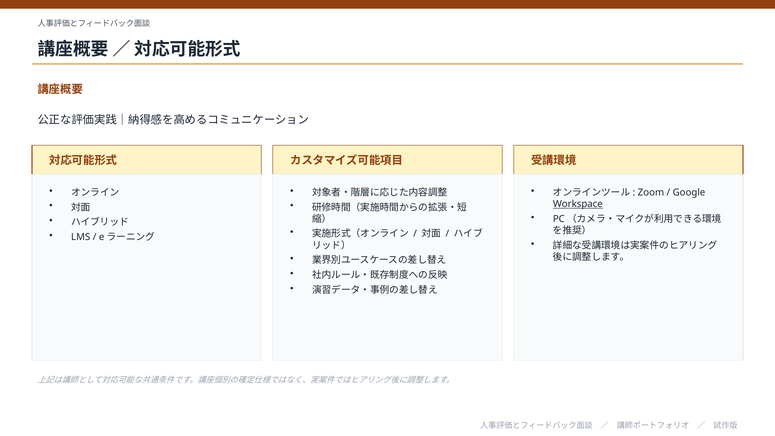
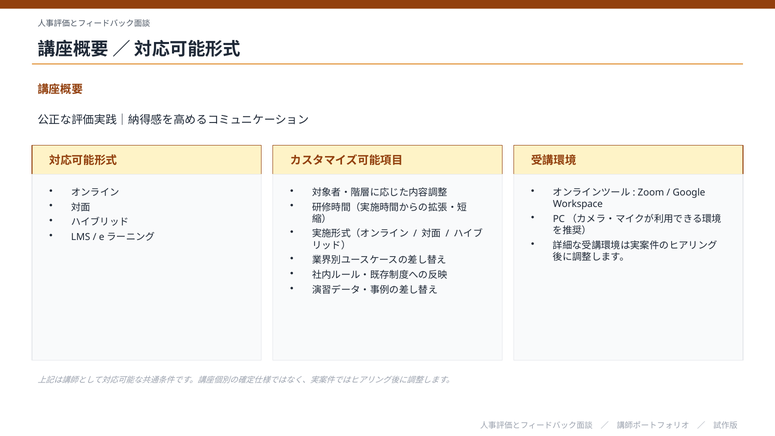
Workspace underline: present -> none
